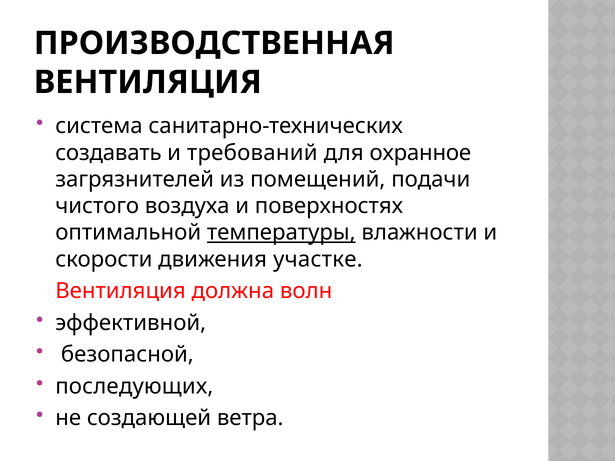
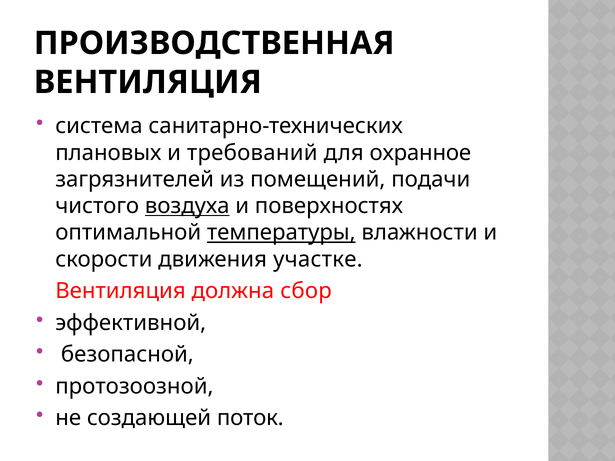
создавать: создавать -> плановых
воздуха underline: none -> present
волн: волн -> сбор
последующих: последующих -> протозоозной
ветра: ветра -> поток
